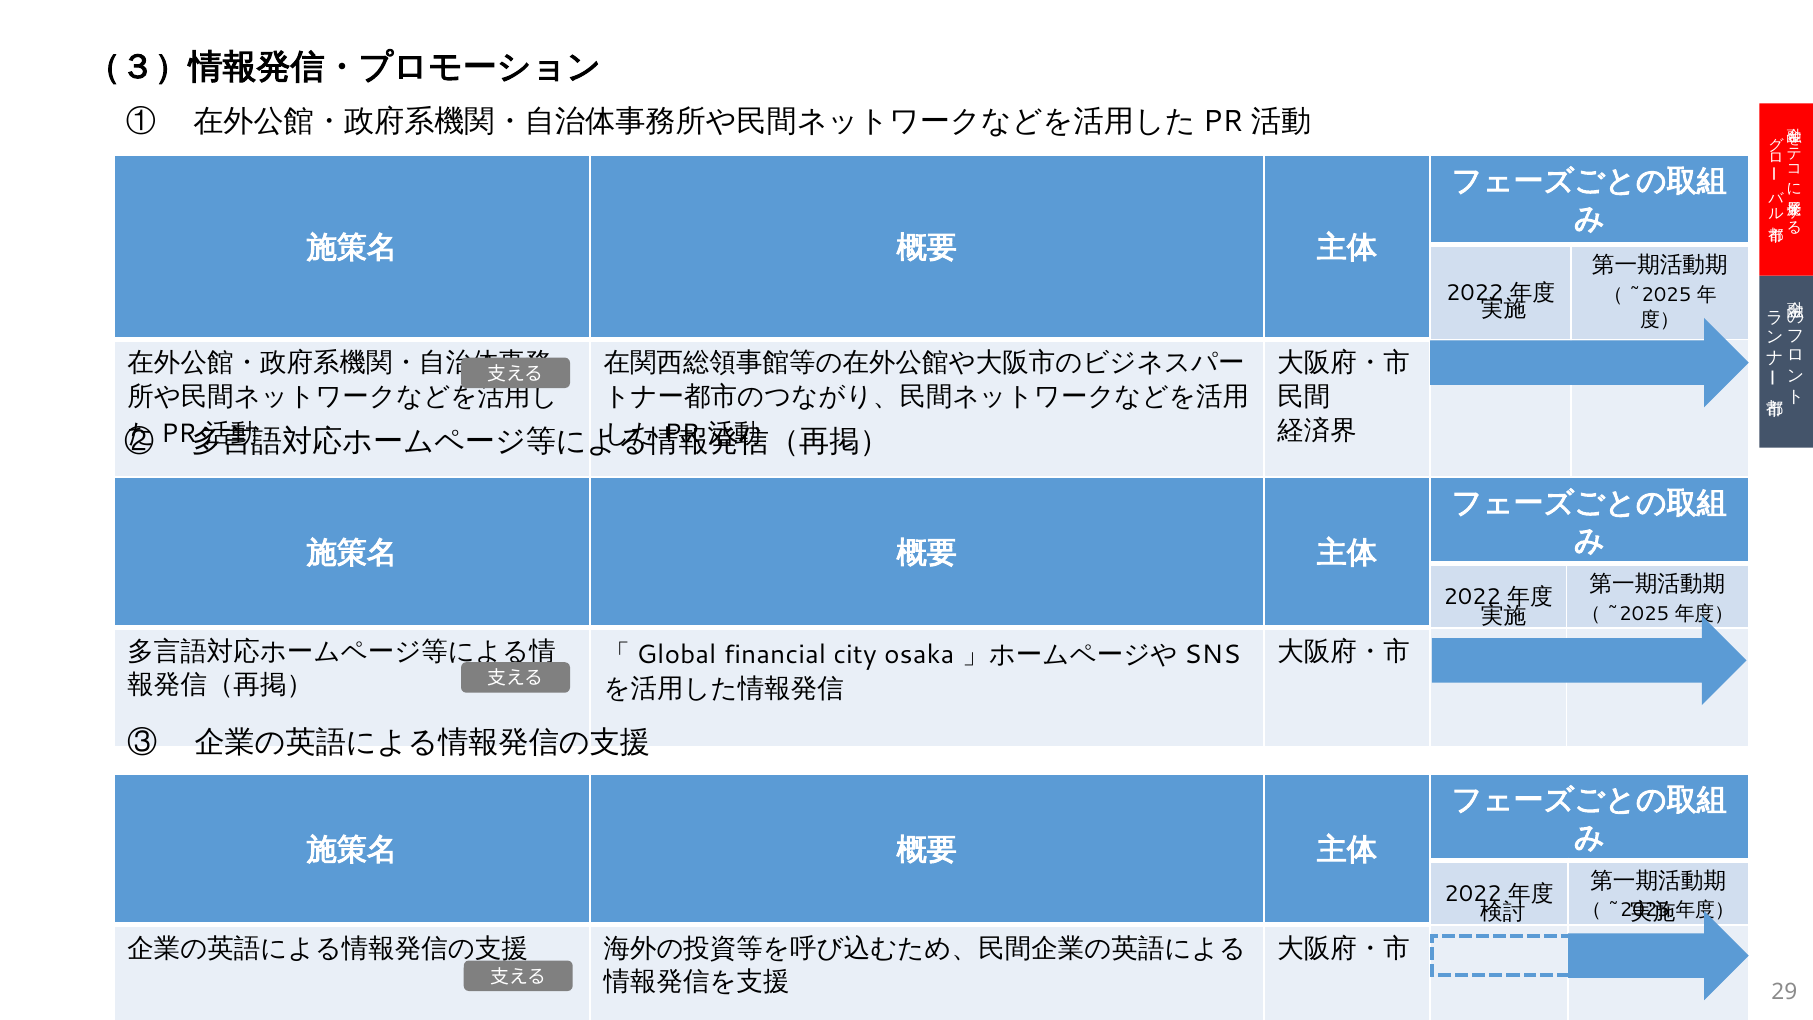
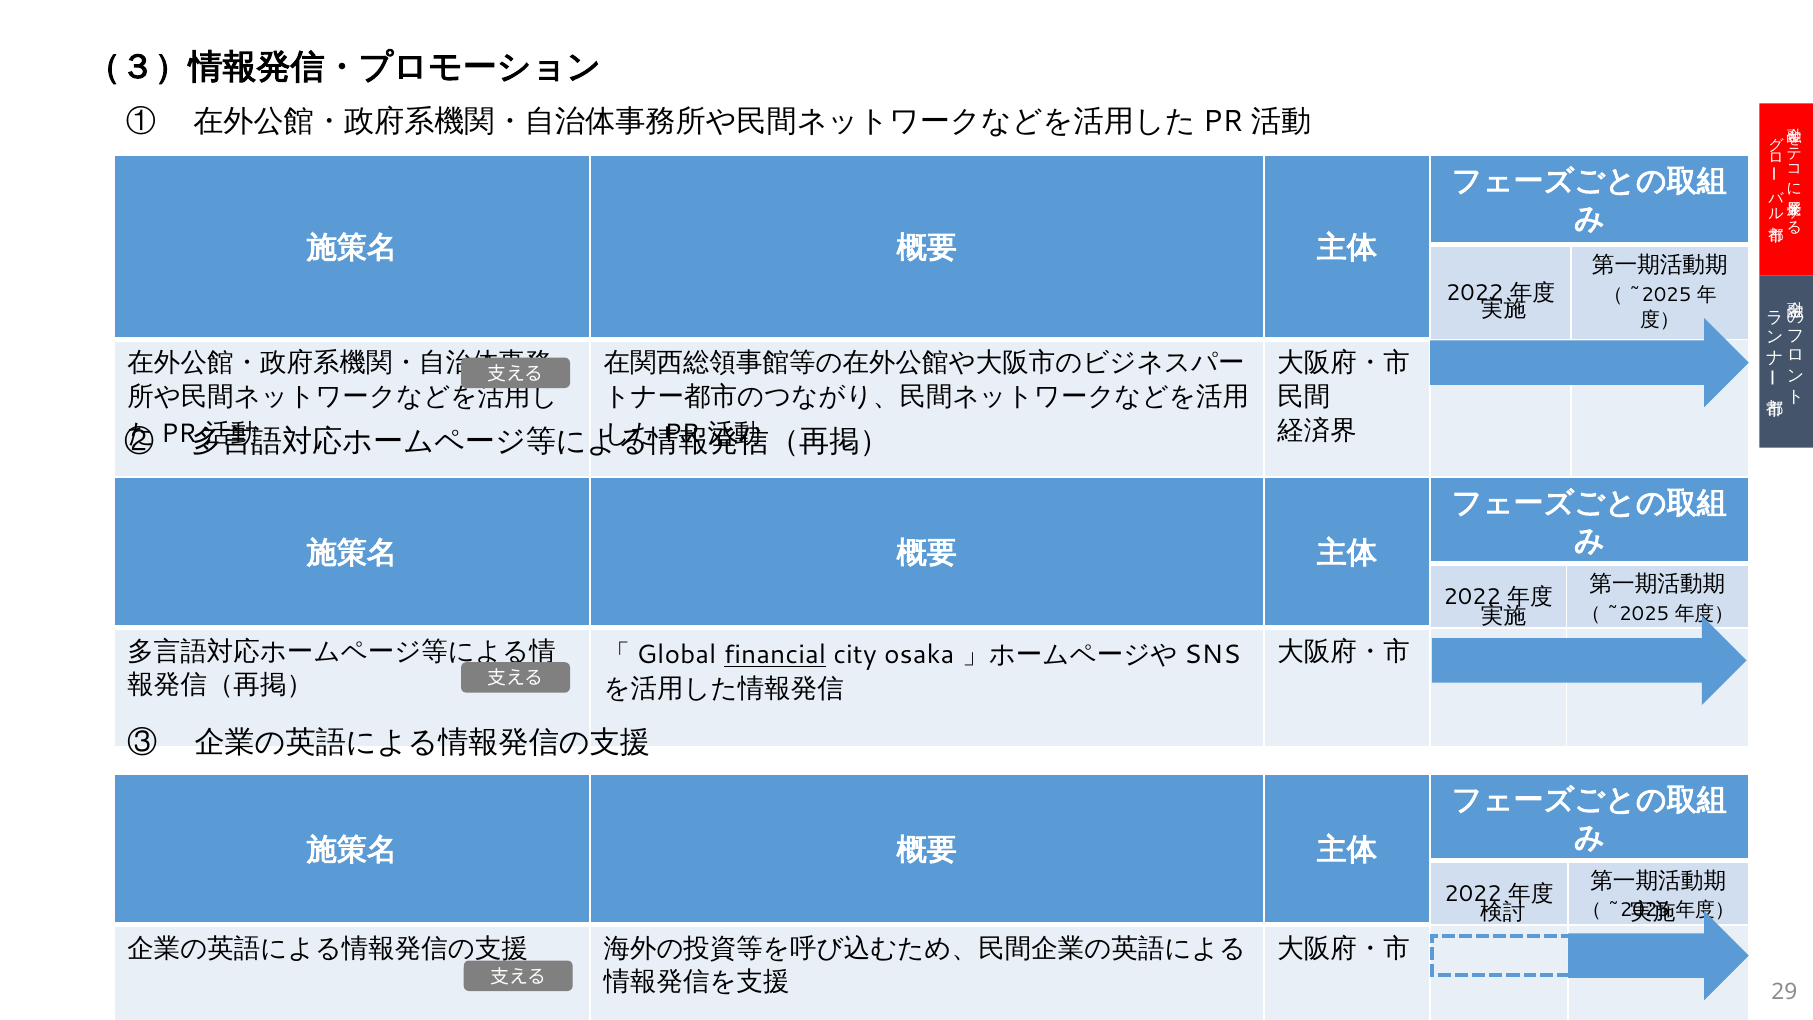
financial underline: none -> present
